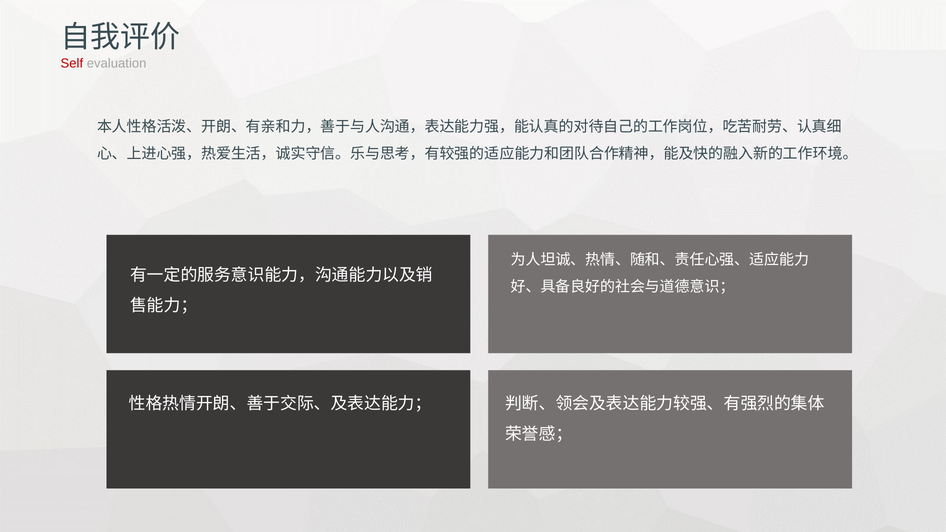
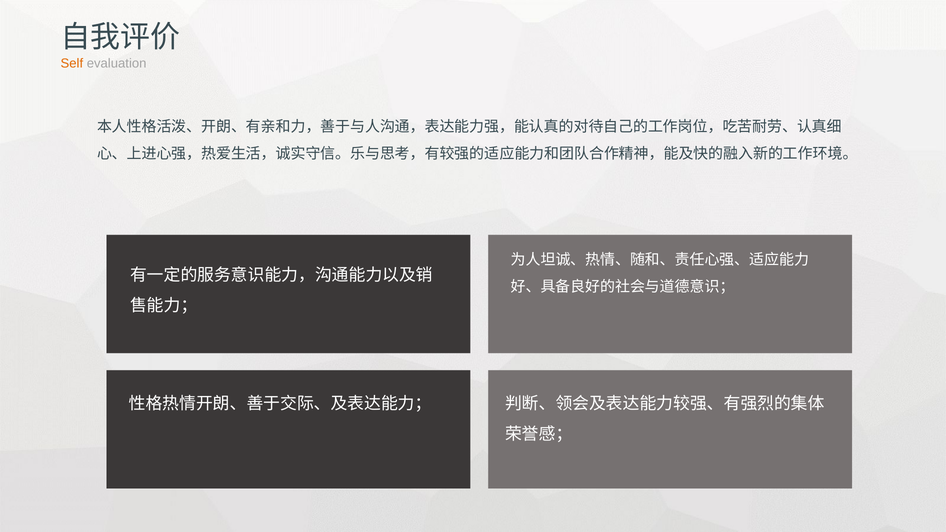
Self colour: red -> orange
